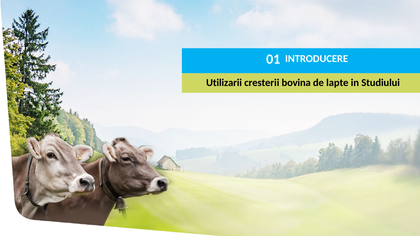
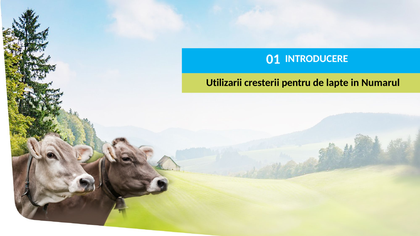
bovina: bovina -> pentru
Studiului: Studiului -> Numarul
